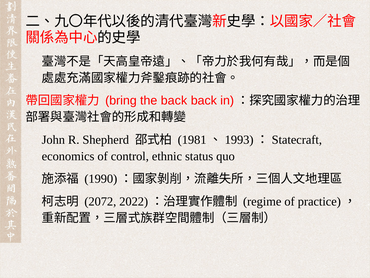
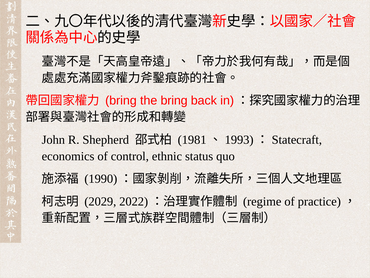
the back: back -> bring
2072: 2072 -> 2029
